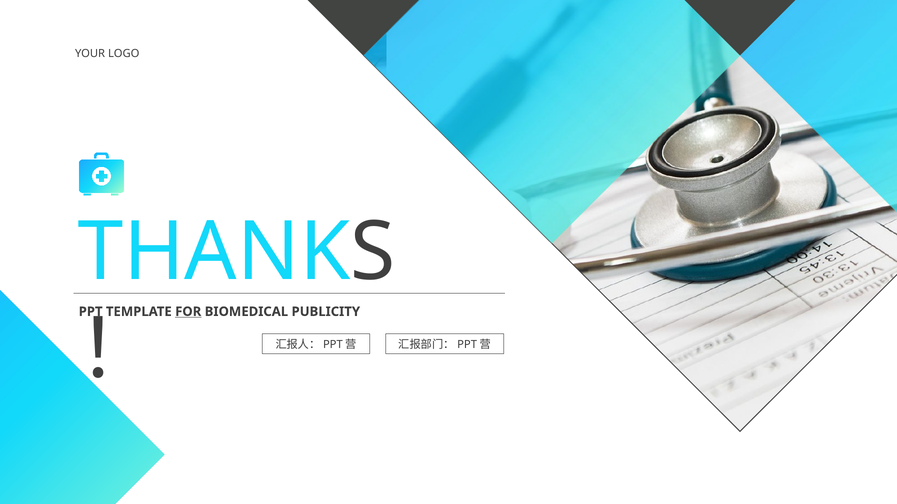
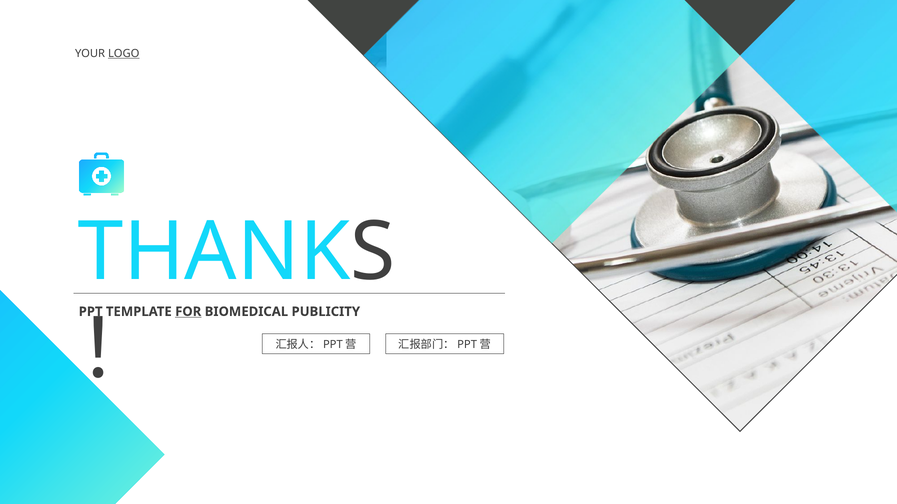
LOGO underline: none -> present
